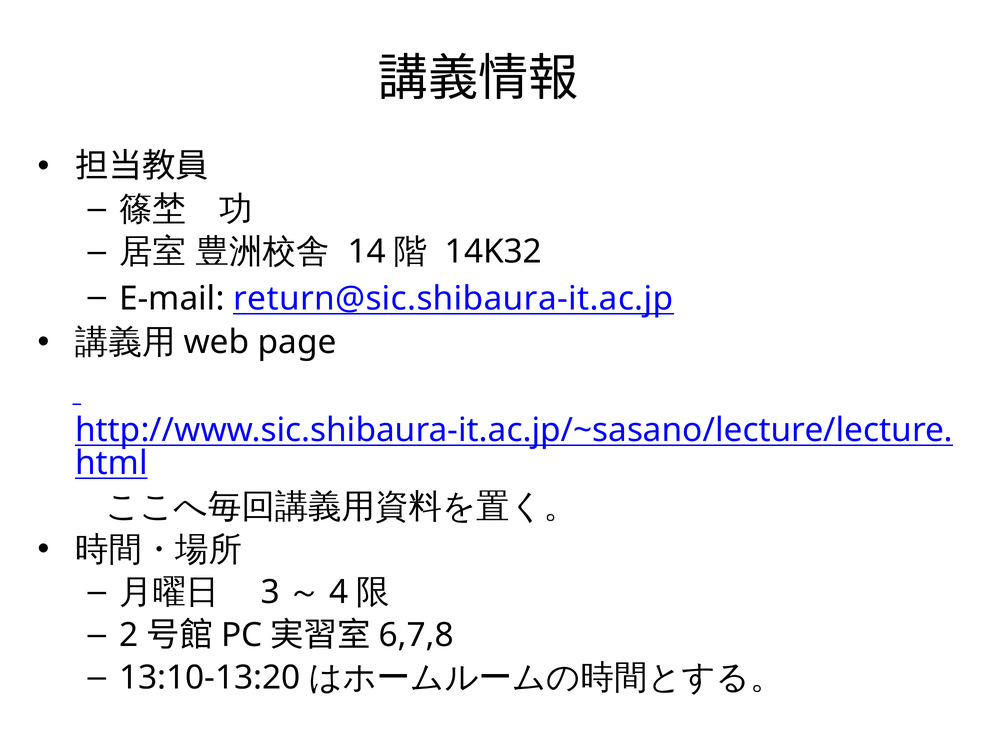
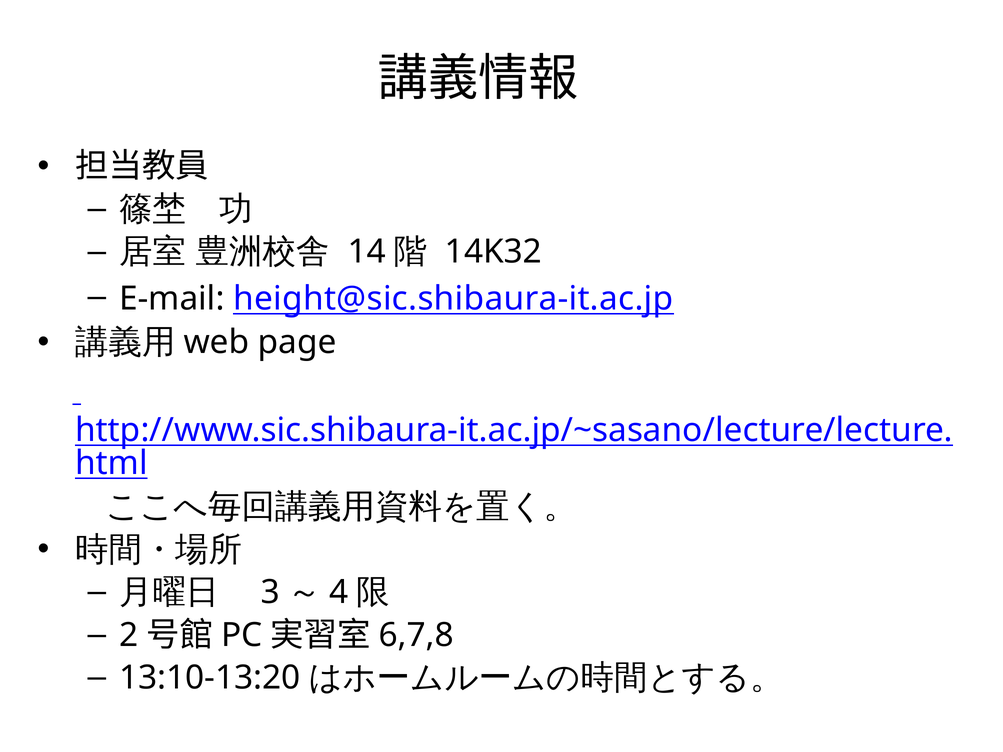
return@sic.shibaura-it.ac.jp: return@sic.shibaura-it.ac.jp -> height@sic.shibaura-it.ac.jp
